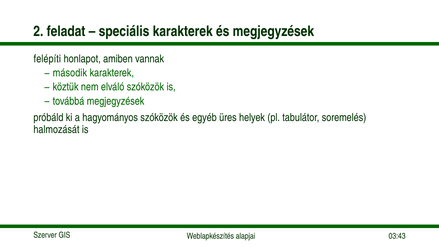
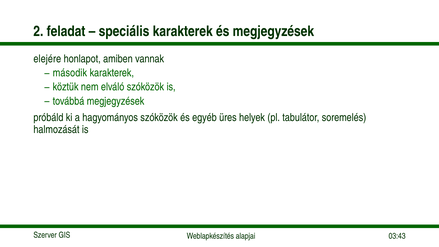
felépíti: felépíti -> elejére
